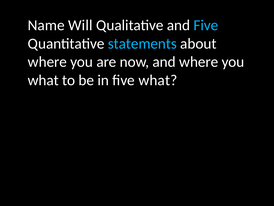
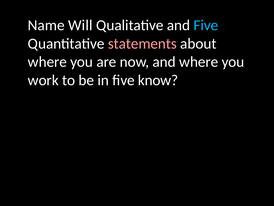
statements colour: light blue -> pink
what at (43, 80): what -> work
five what: what -> know
